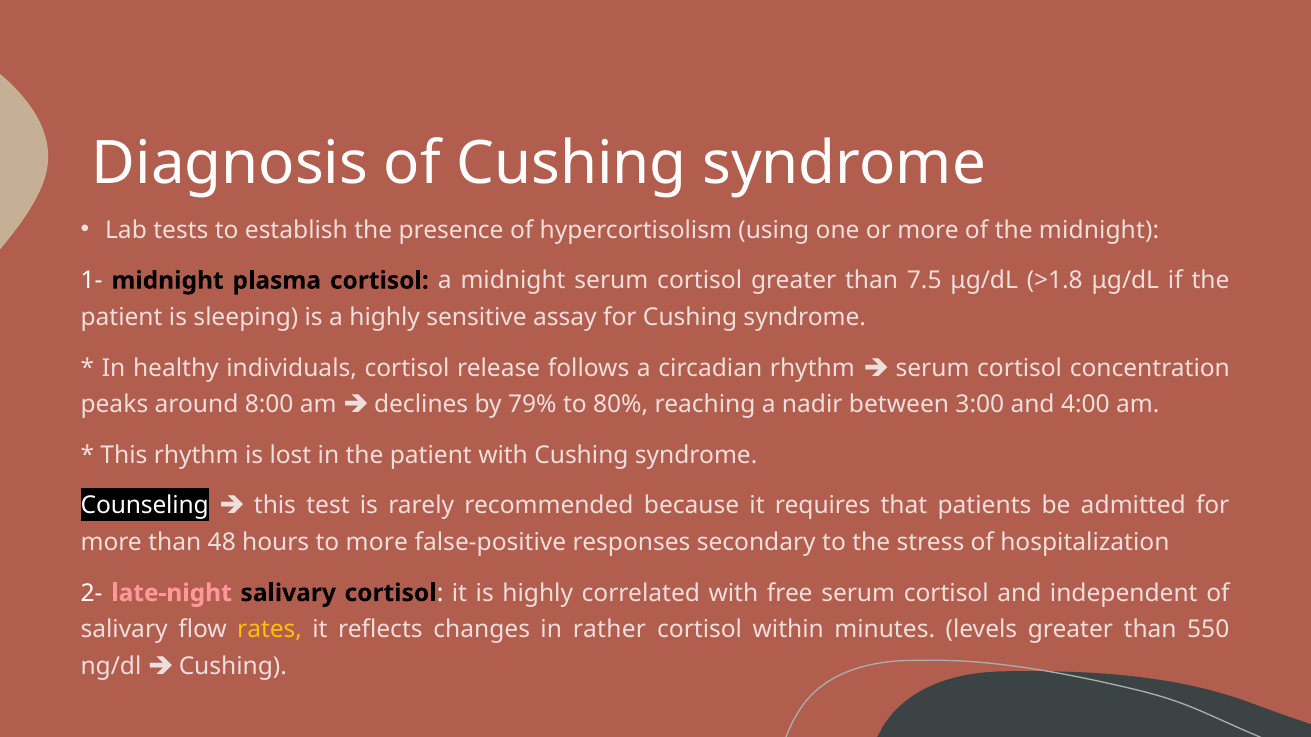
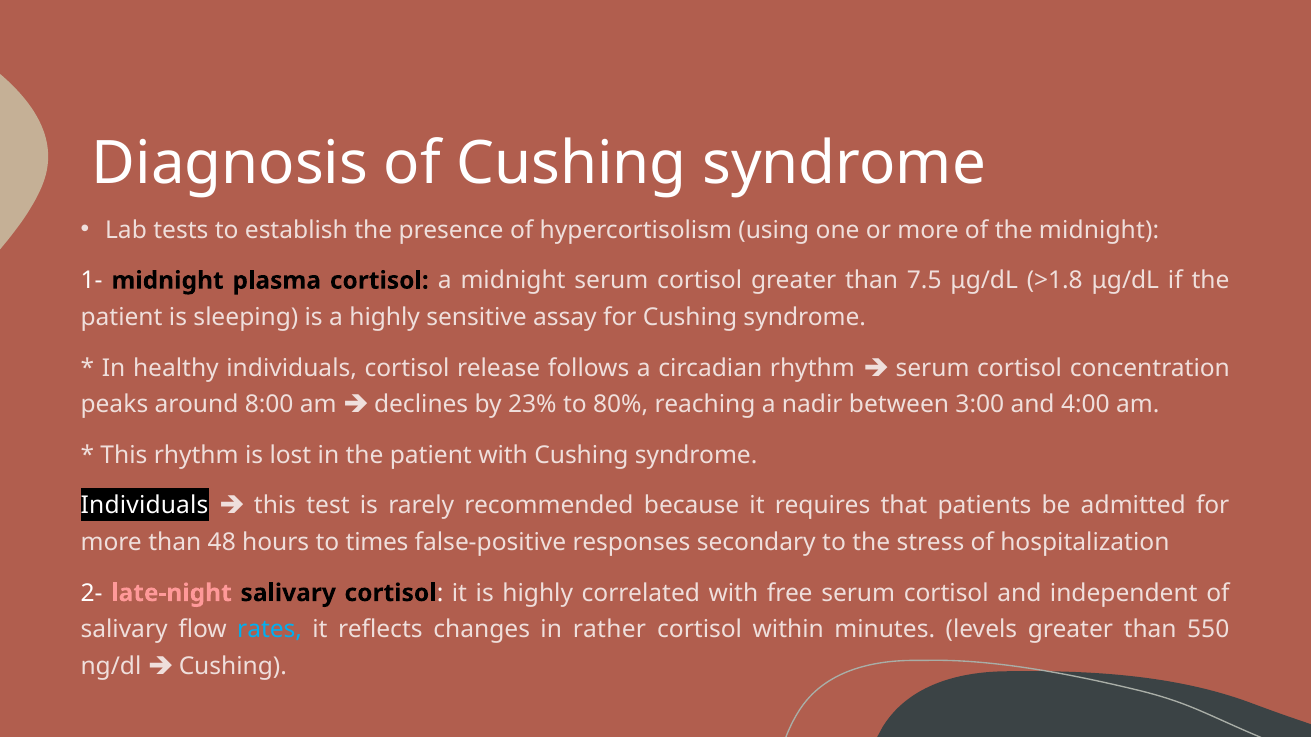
79%: 79% -> 23%
Counseling at (145, 506): Counseling -> Individuals
to more: more -> times
rates colour: yellow -> light blue
